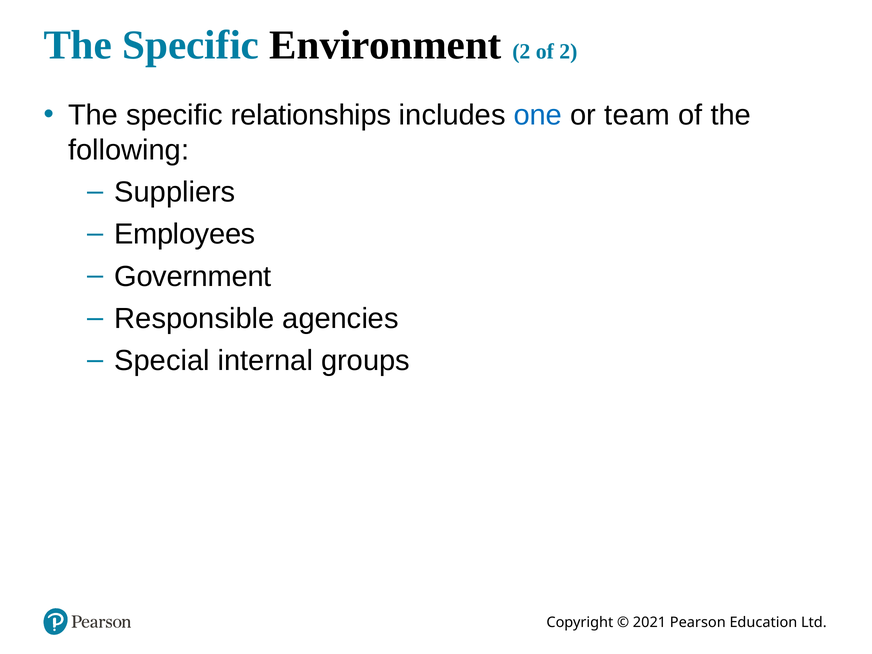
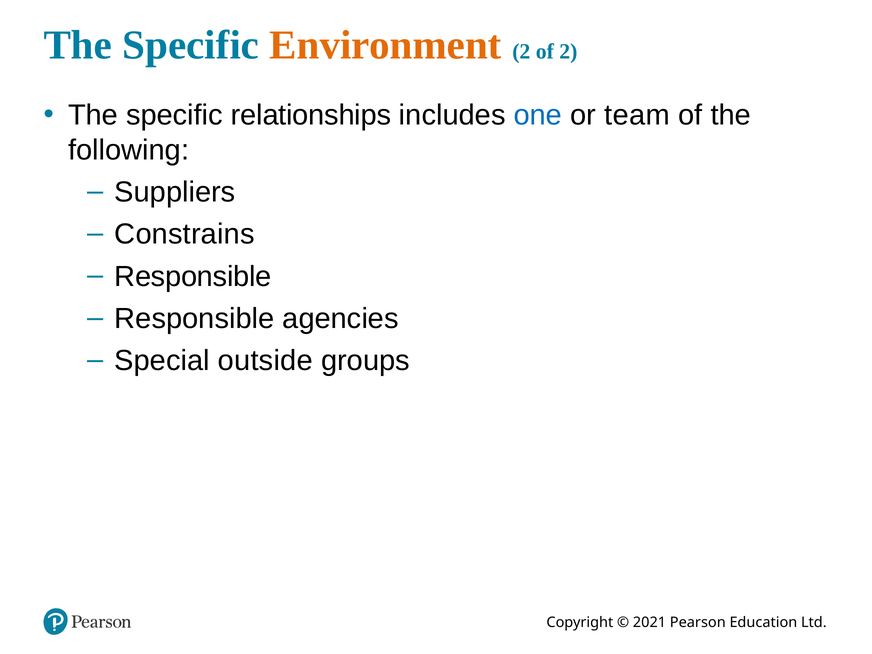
Environment colour: black -> orange
Employees: Employees -> Constrains
Government at (193, 276): Government -> Responsible
internal: internal -> outside
